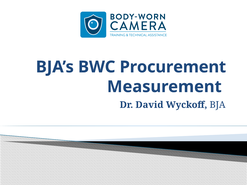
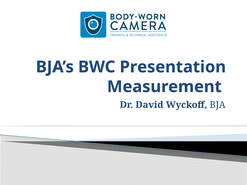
Procurement: Procurement -> Presentation
